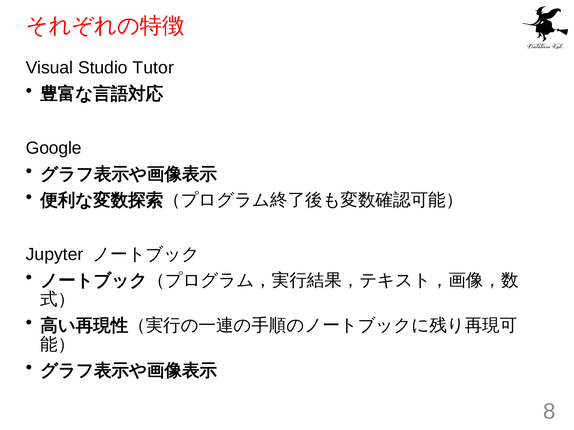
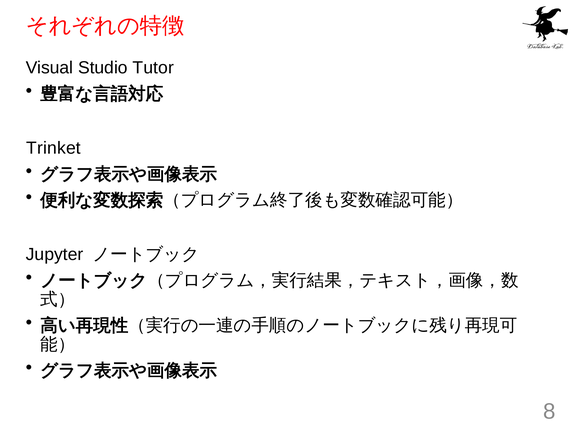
Google: Google -> Trinket
